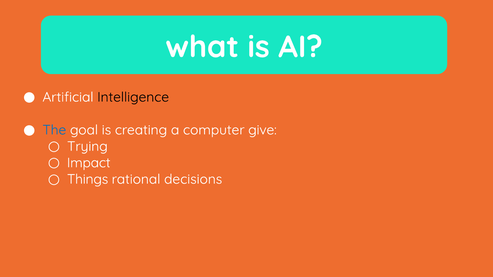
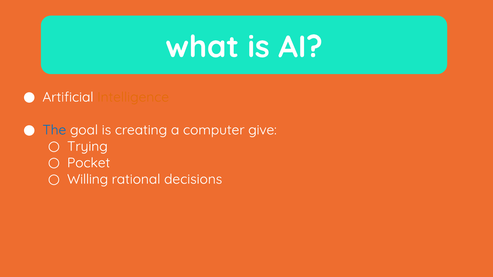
Intelligence colour: black -> orange
Impact: Impact -> Pocket
Things: Things -> Willing
